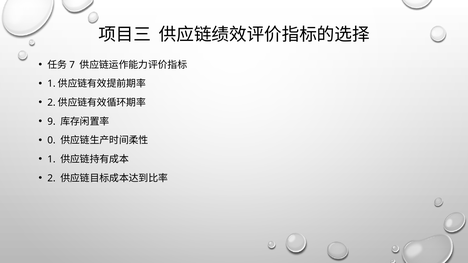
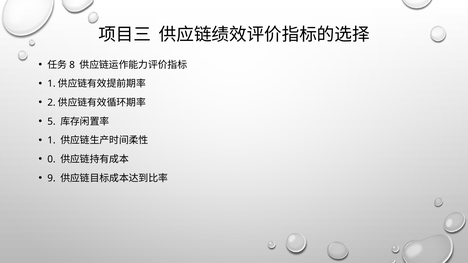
7: 7 -> 8
9: 9 -> 5
0 at (51, 141): 0 -> 1
1 at (51, 159): 1 -> 0
2 at (51, 178): 2 -> 9
